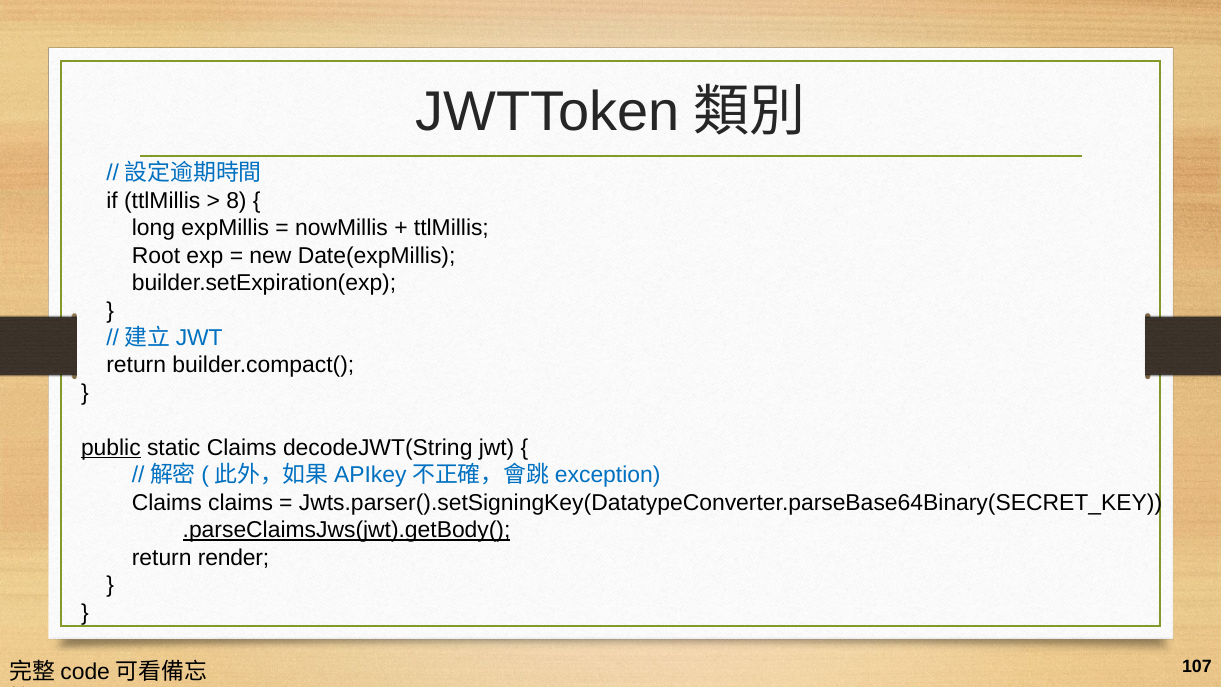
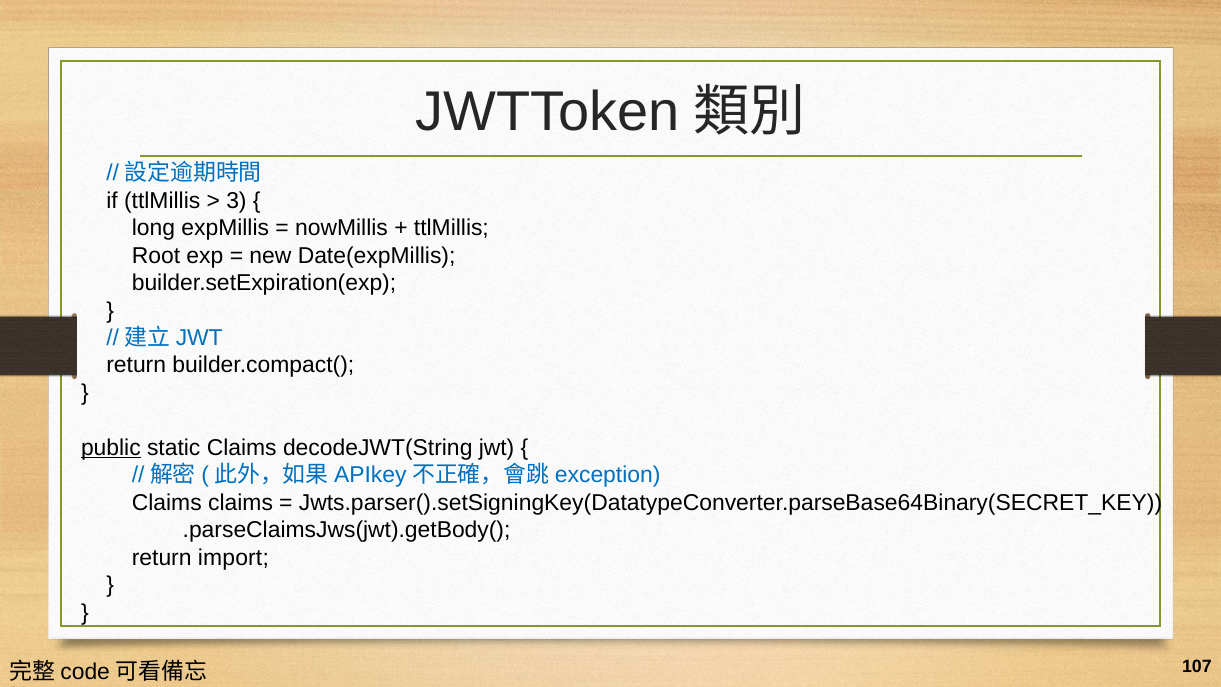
8: 8 -> 3
.parseClaimsJws(jwt).getBody( underline: present -> none
render: render -> import
